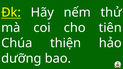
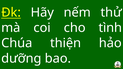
tiên: tiên -> tình
